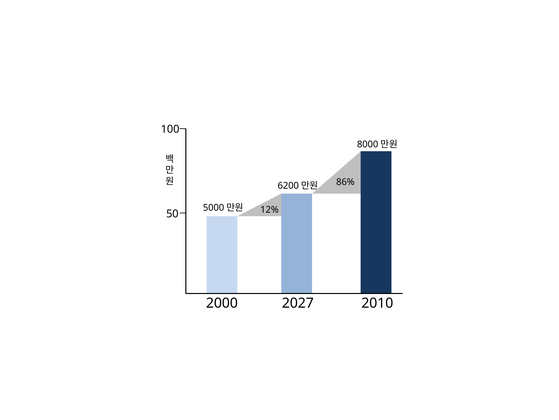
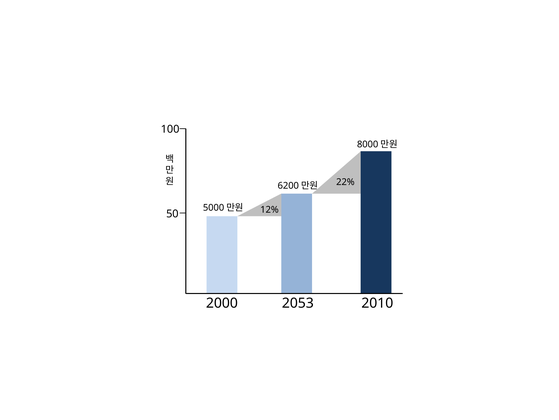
86%: 86% -> 22%
2027: 2027 -> 2053
